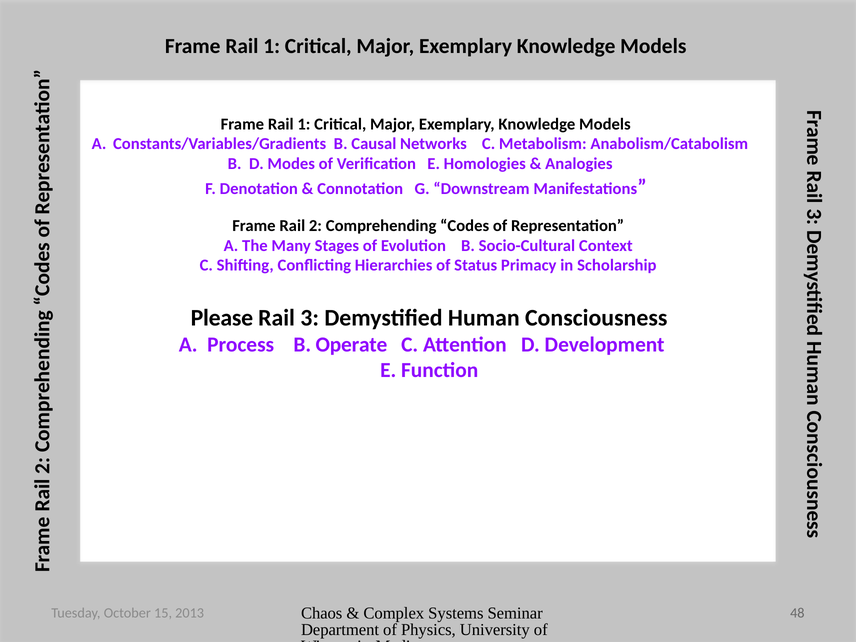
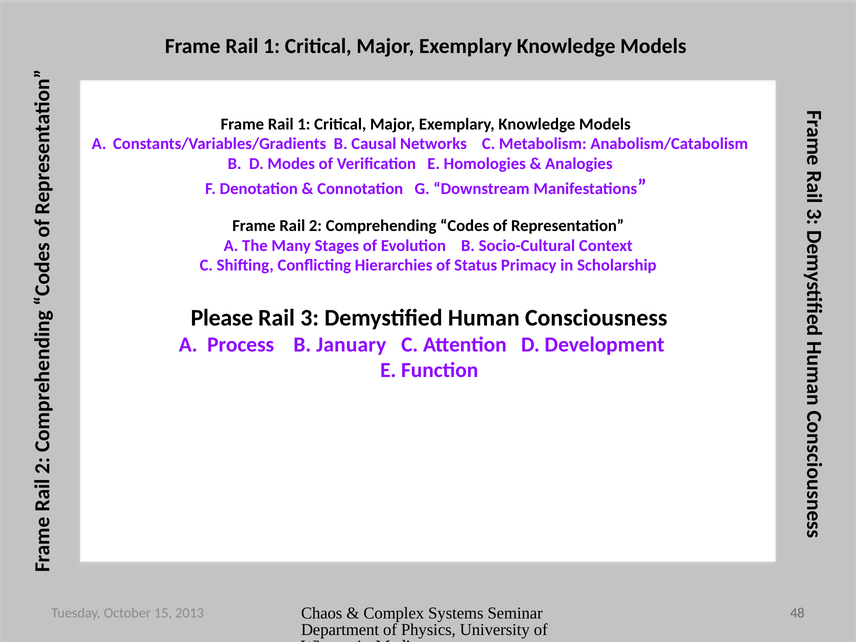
Operate: Operate -> January
